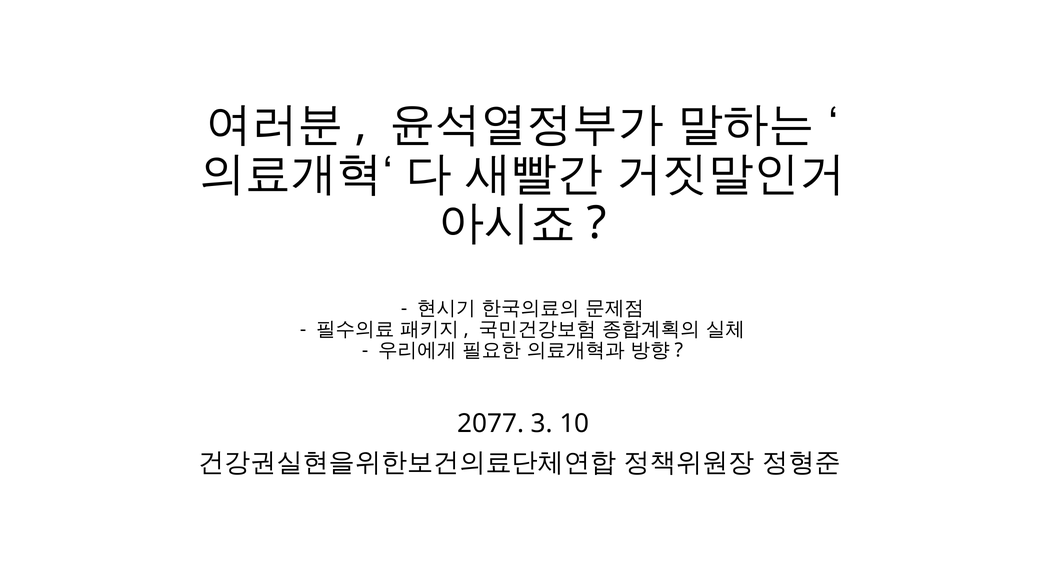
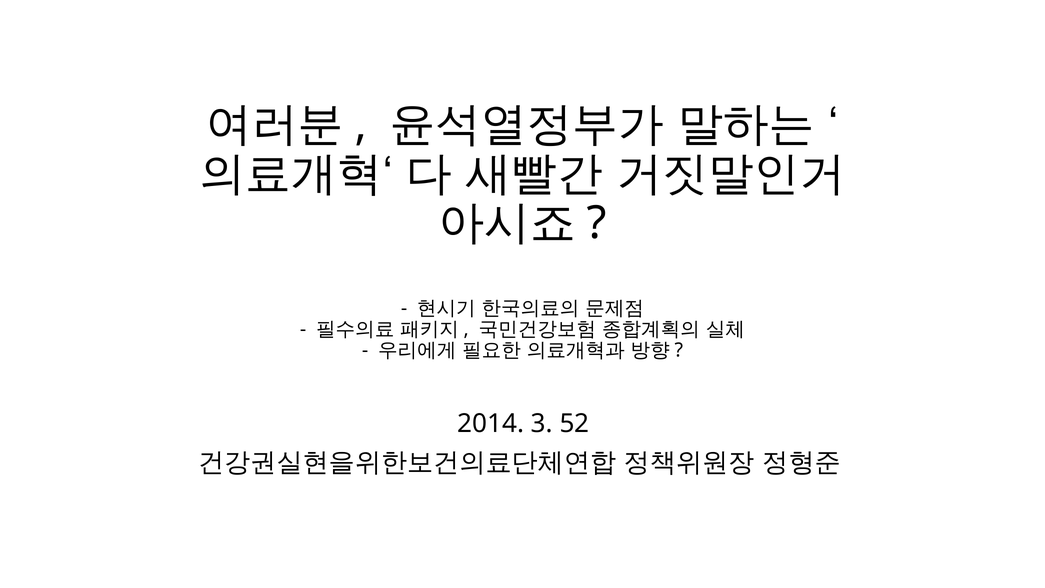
2077: 2077 -> 2014
10: 10 -> 52
